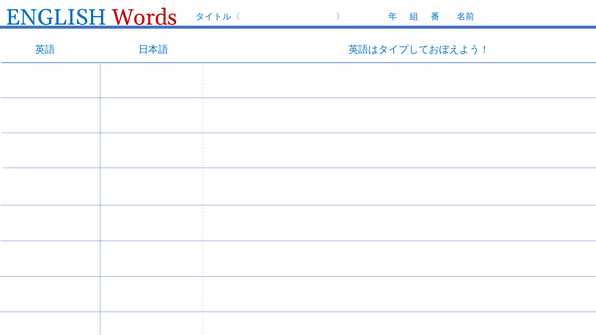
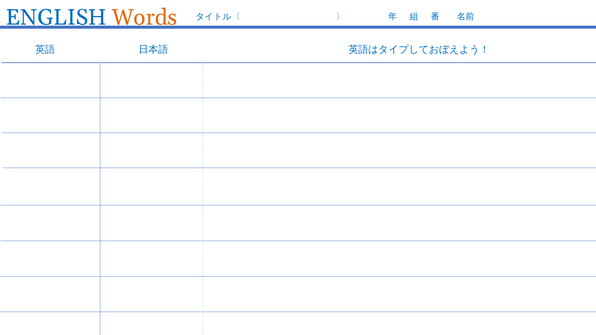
Words colour: red -> orange
